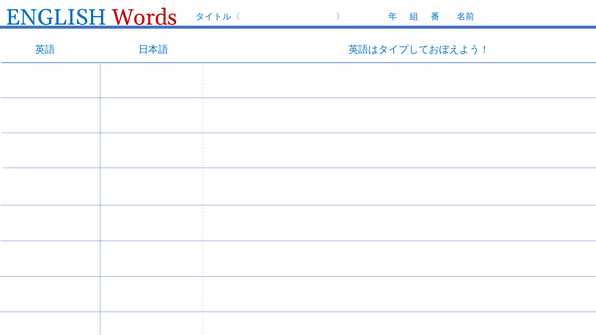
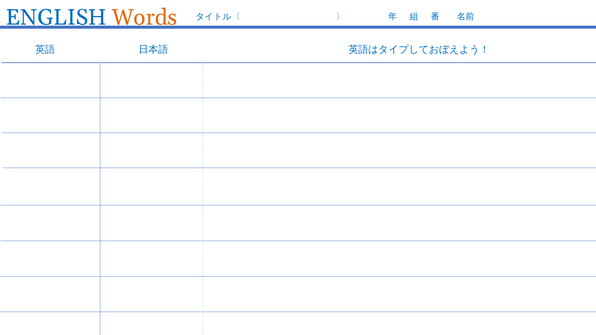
Words colour: red -> orange
